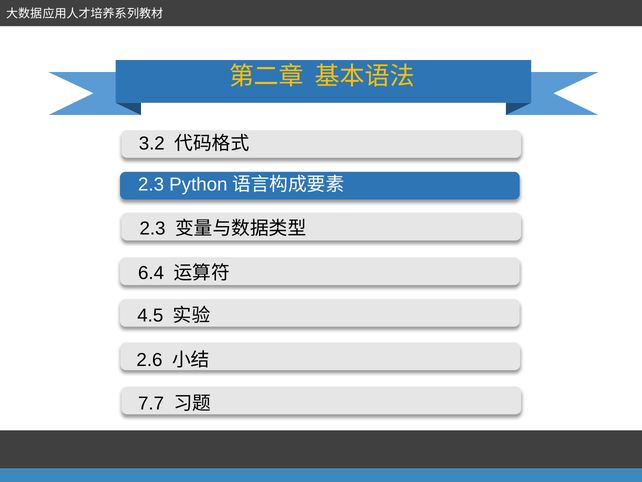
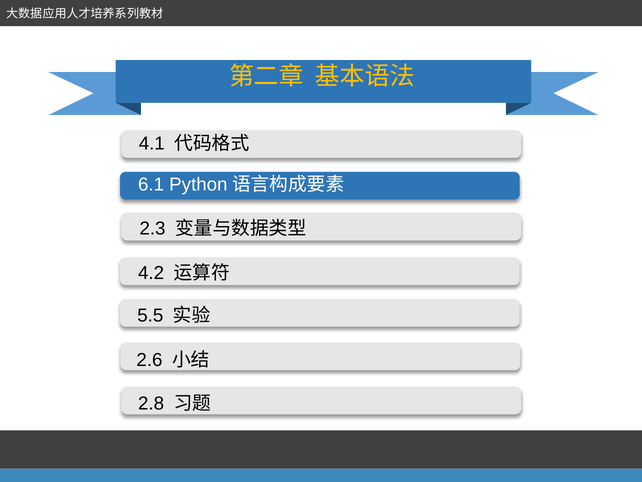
3.2: 3.2 -> 4.1
2.3 at (151, 185): 2.3 -> 6.1
6.4: 6.4 -> 4.2
4.5: 4.5 -> 5.5
7.7: 7.7 -> 2.8
